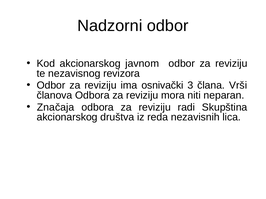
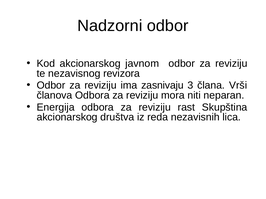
osnivački: osnivački -> zasnivaju
Značaja: Značaja -> Energija
radi: radi -> rast
